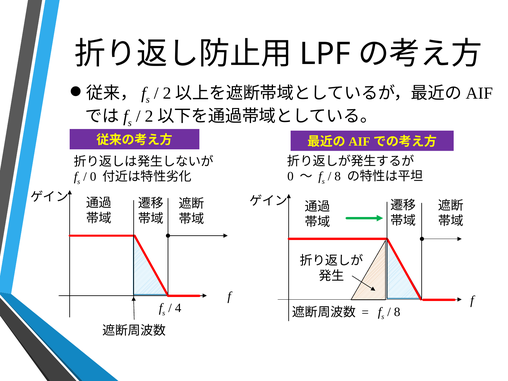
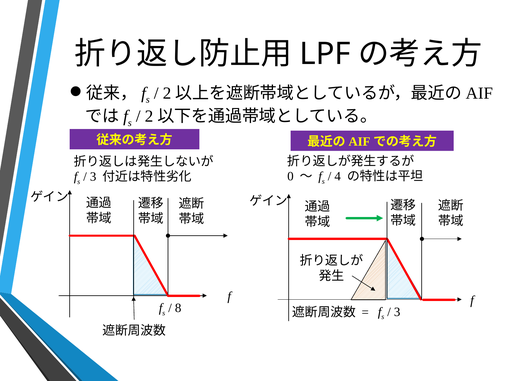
8 at (338, 176): 8 -> 4
0 at (93, 177): 0 -> 3
4: 4 -> 8
8 at (397, 312): 8 -> 3
